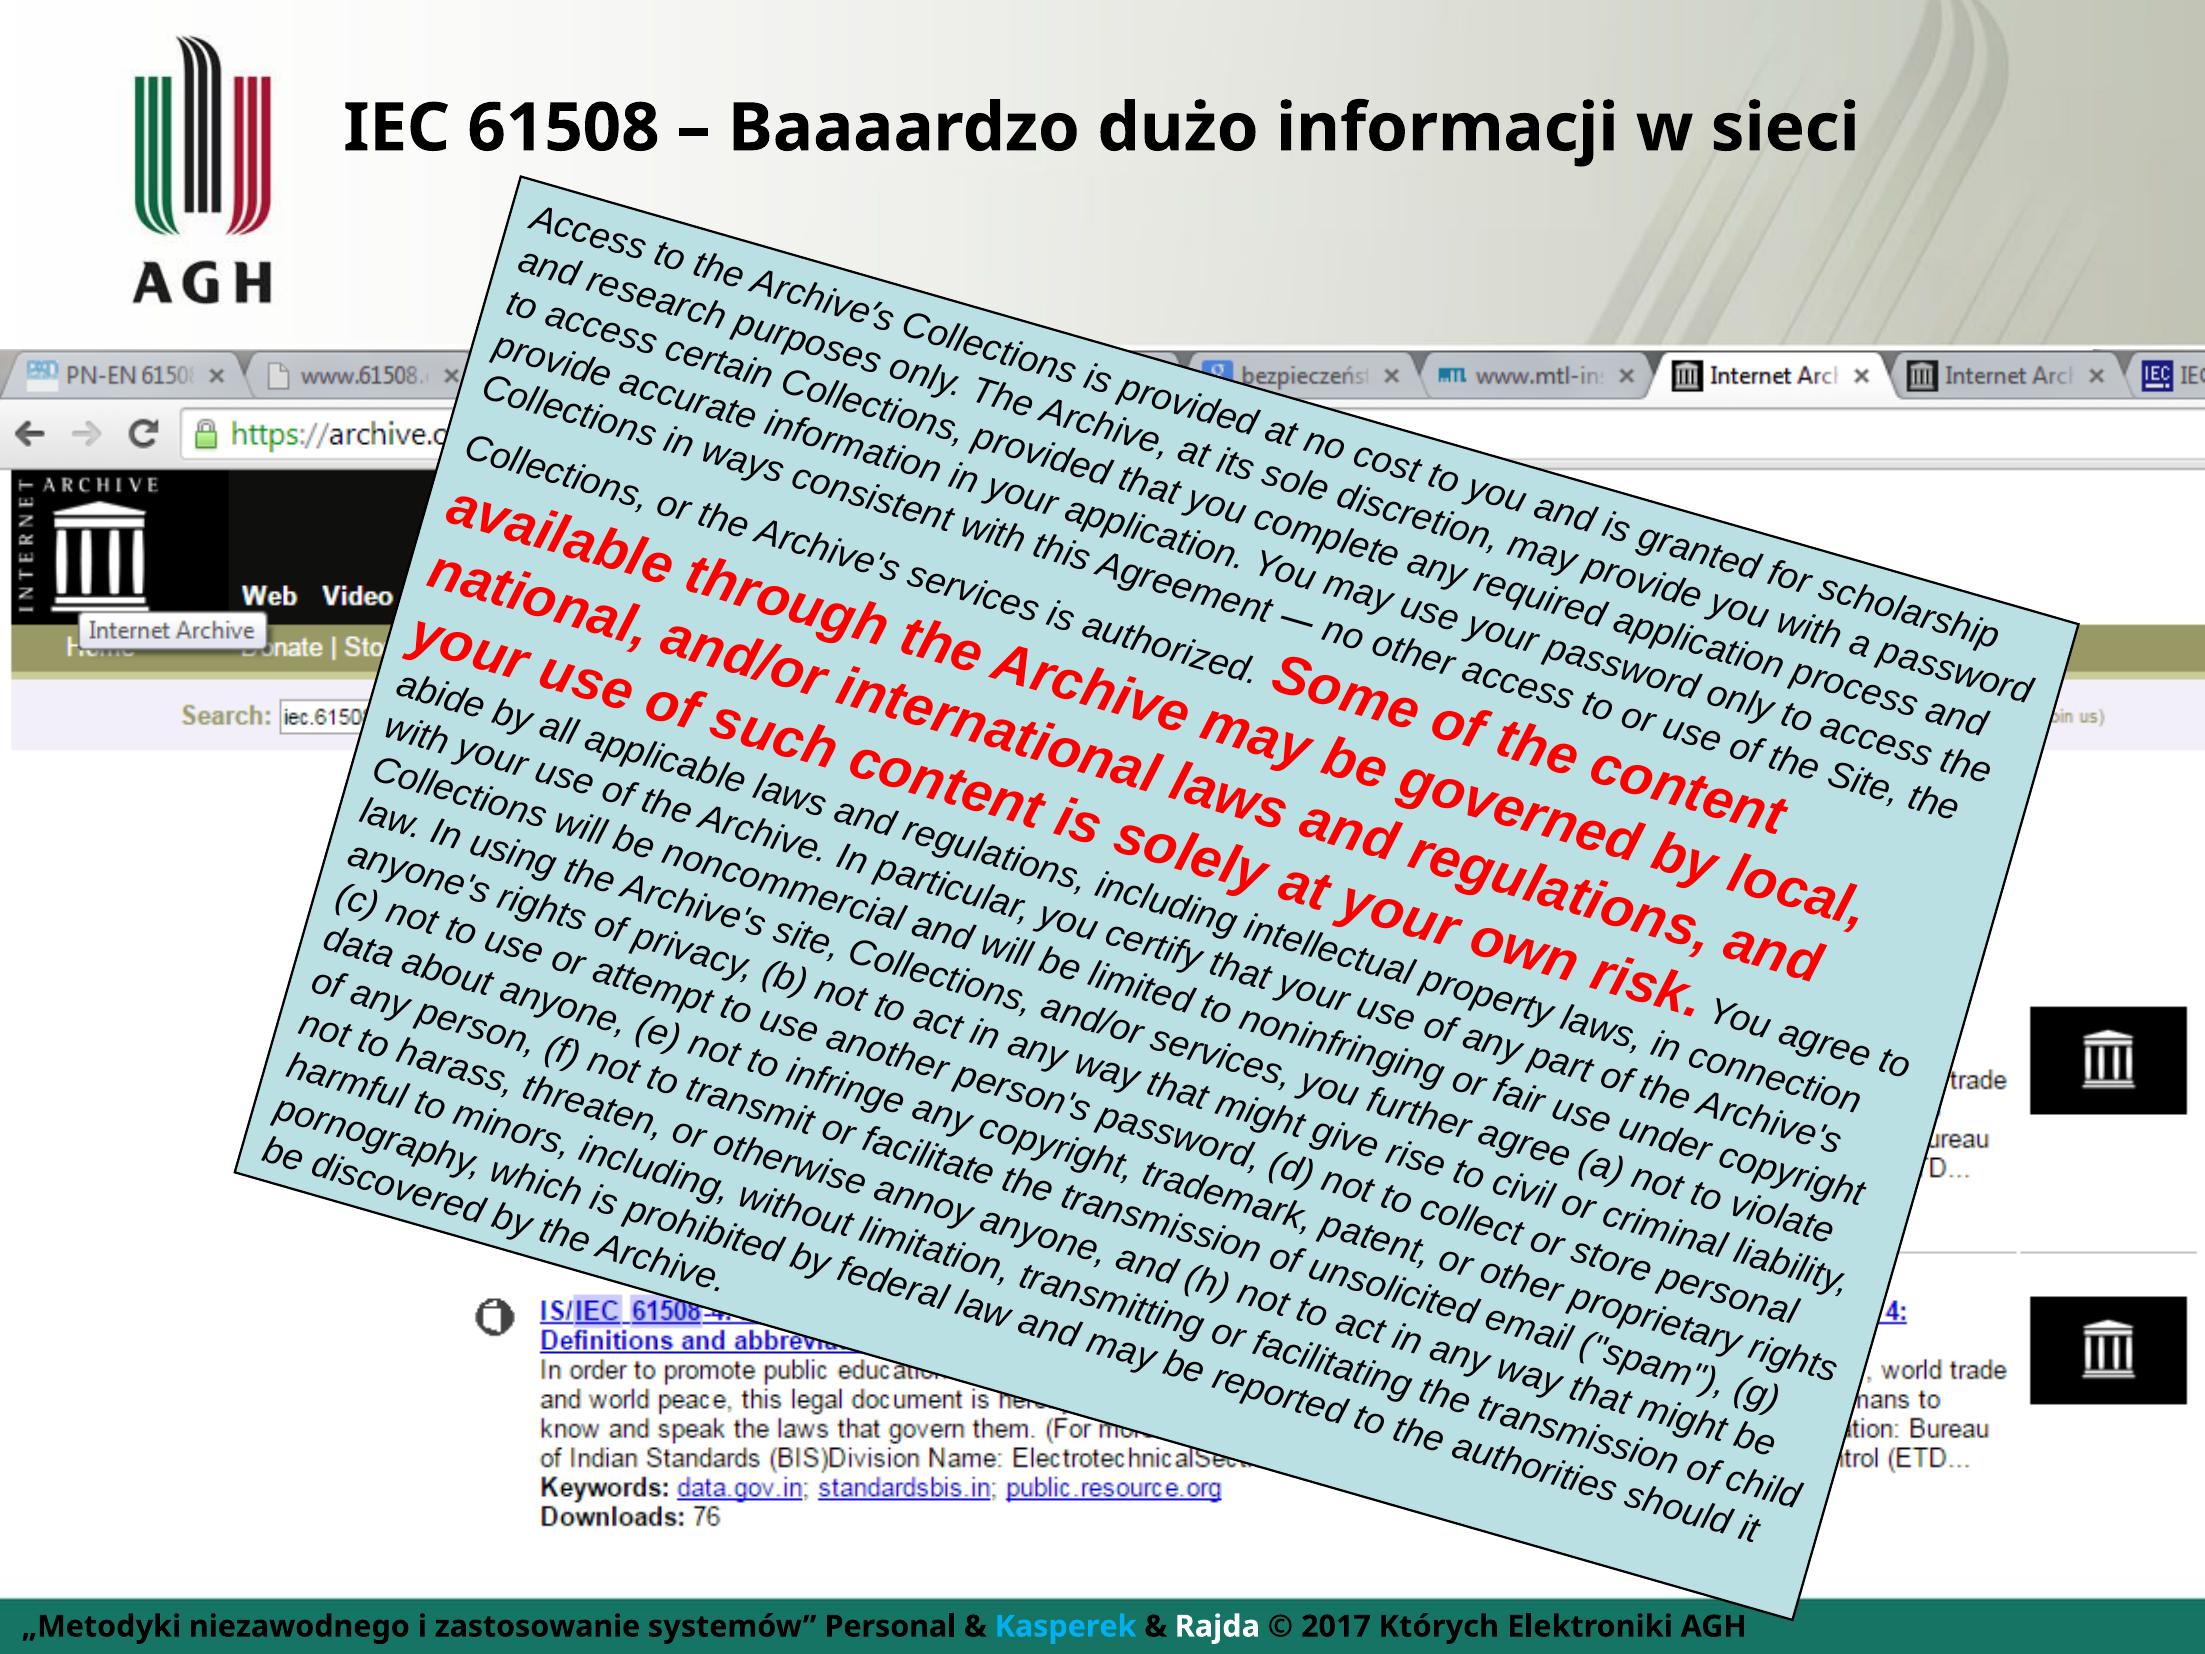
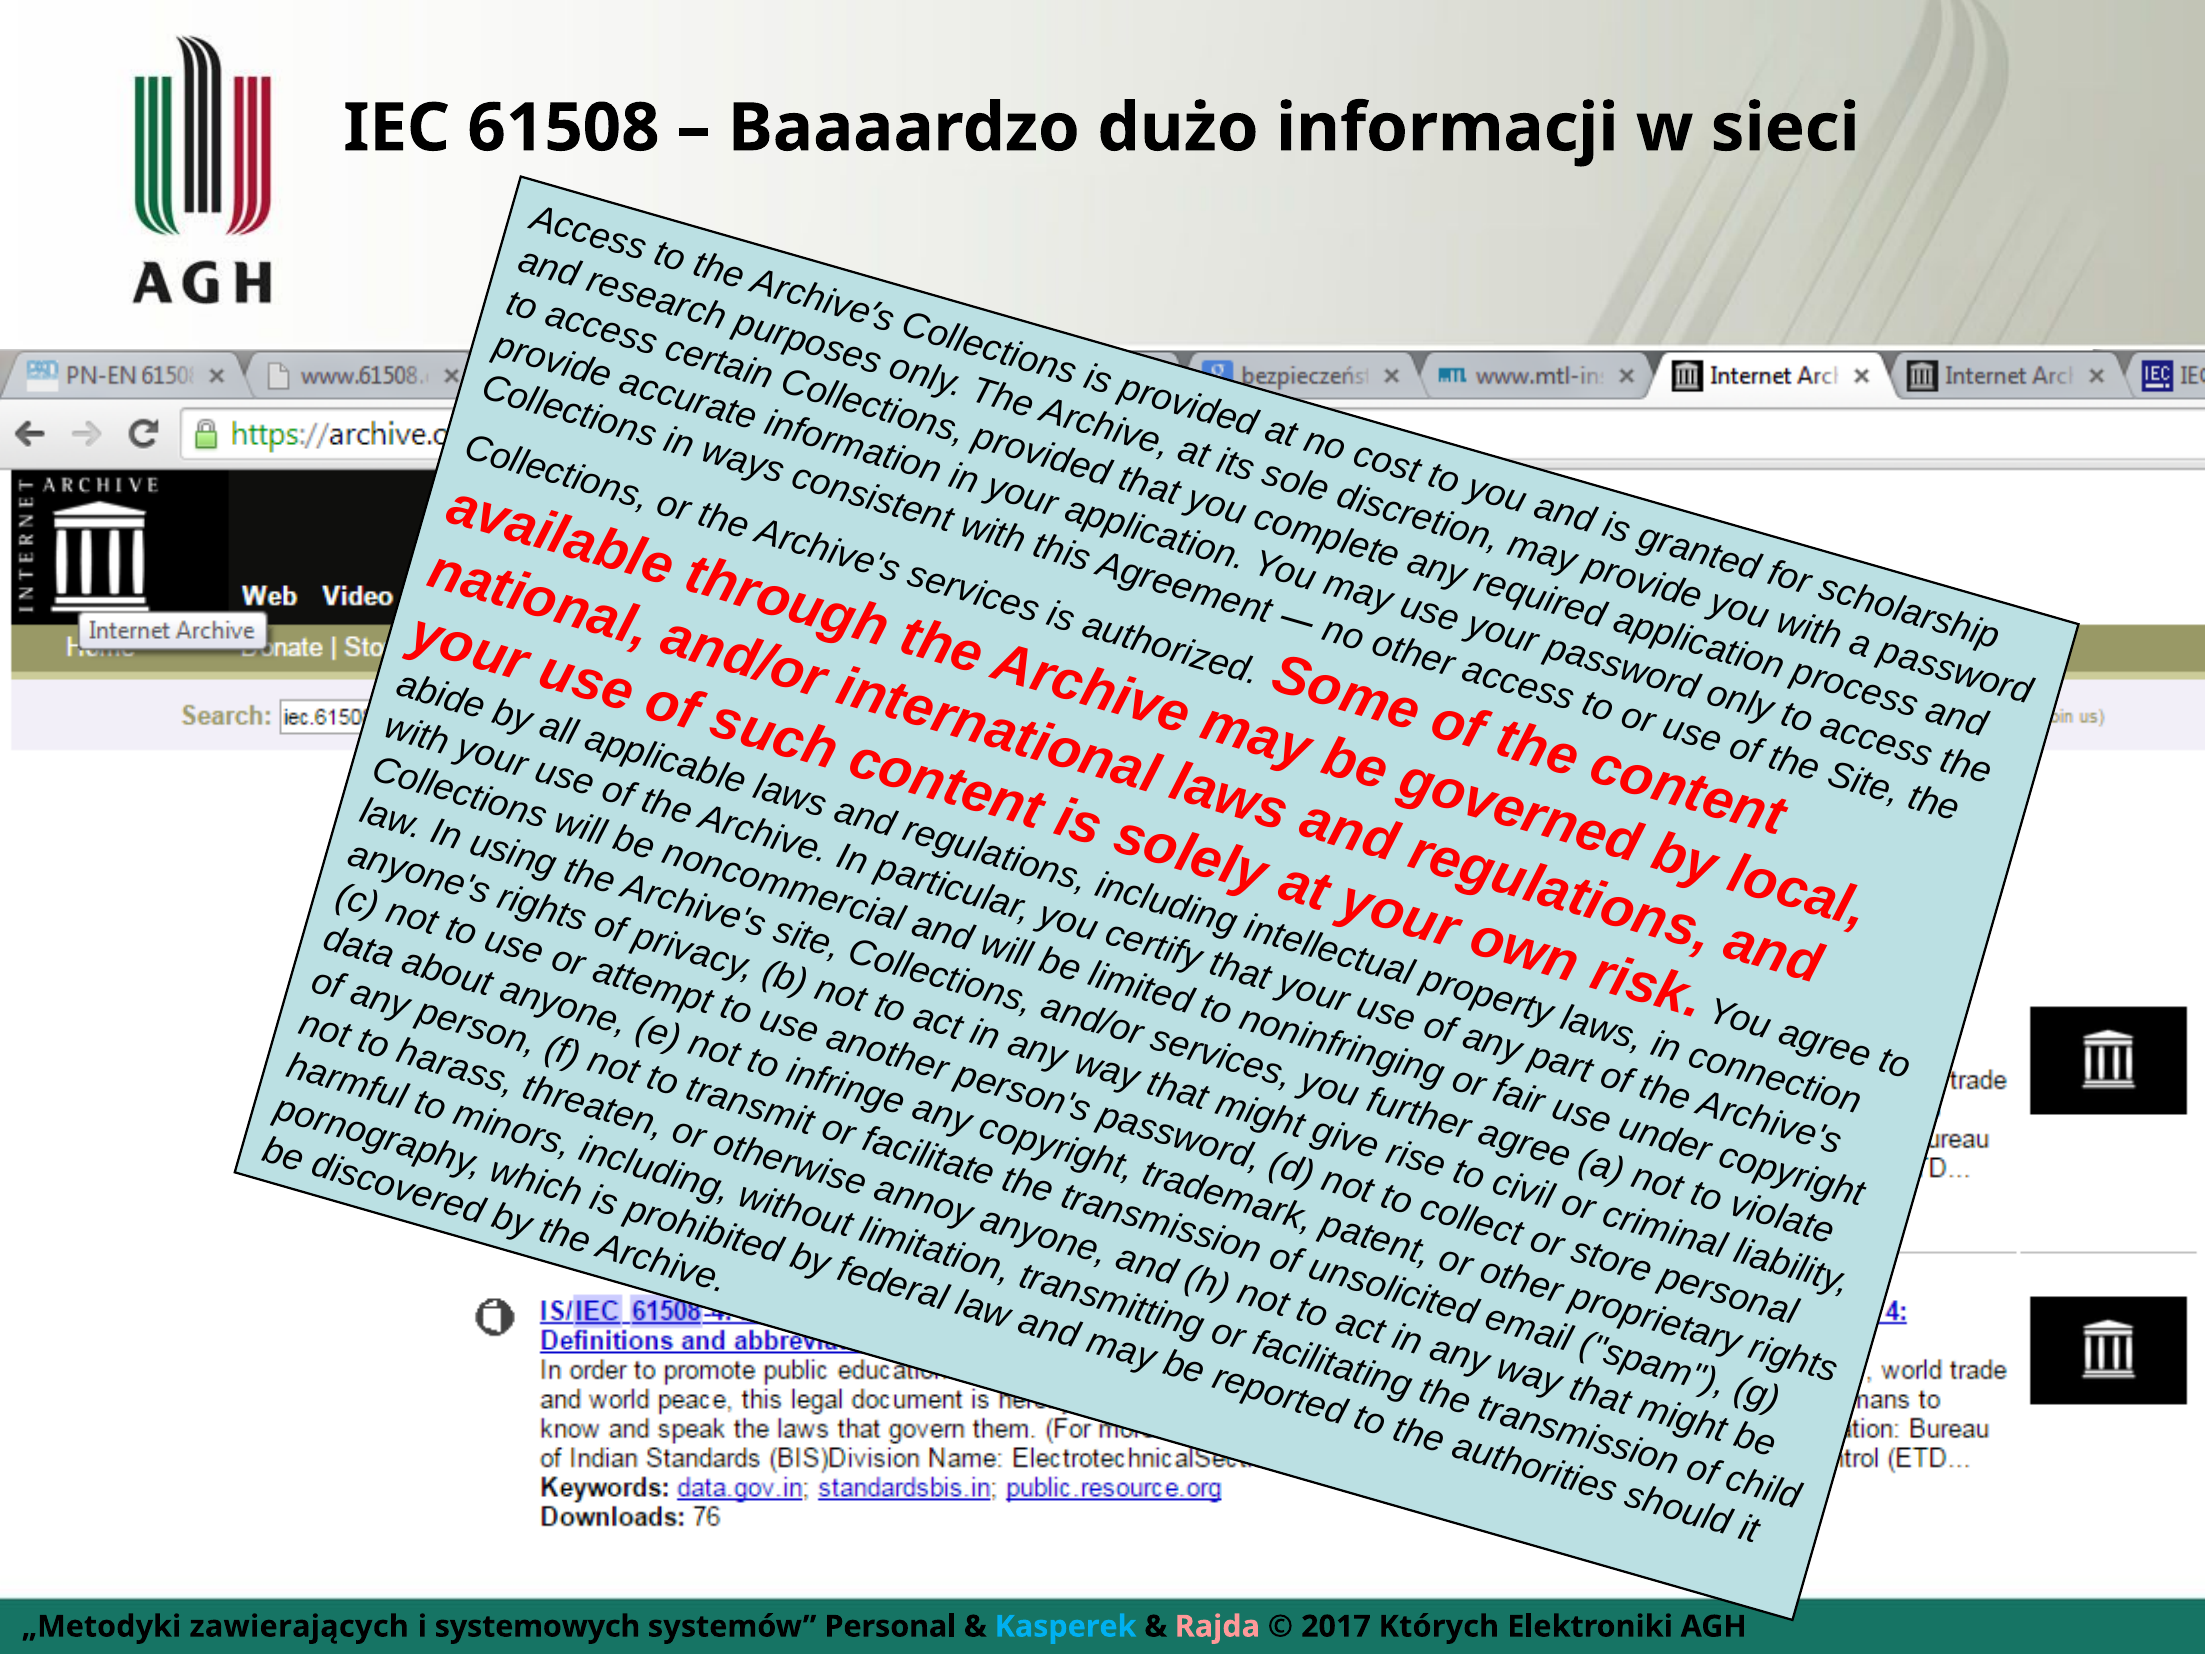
niezawodnego: niezawodnego -> zawierających
zastosowanie: zastosowanie -> systemowych
Rajda colour: white -> pink
